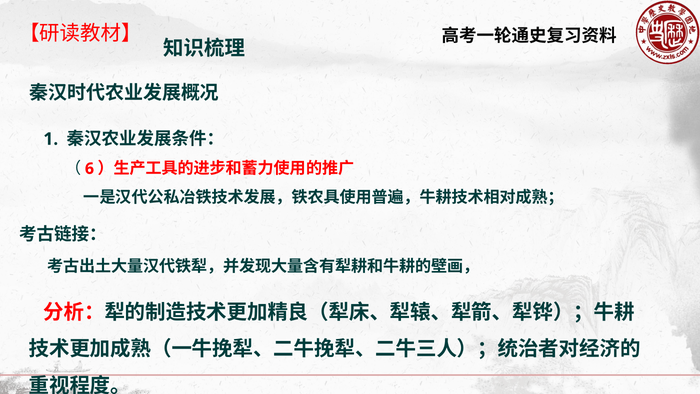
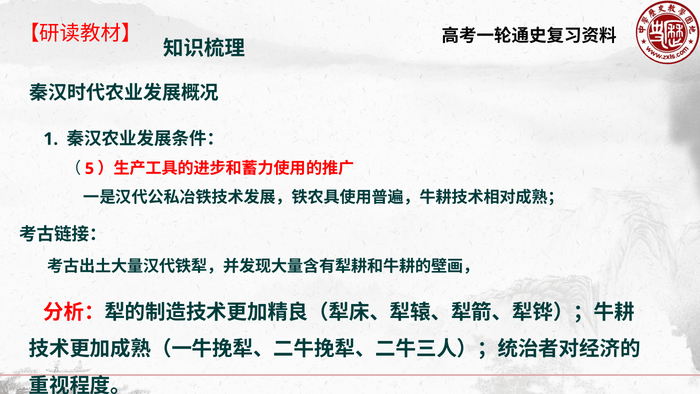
6: 6 -> 5
